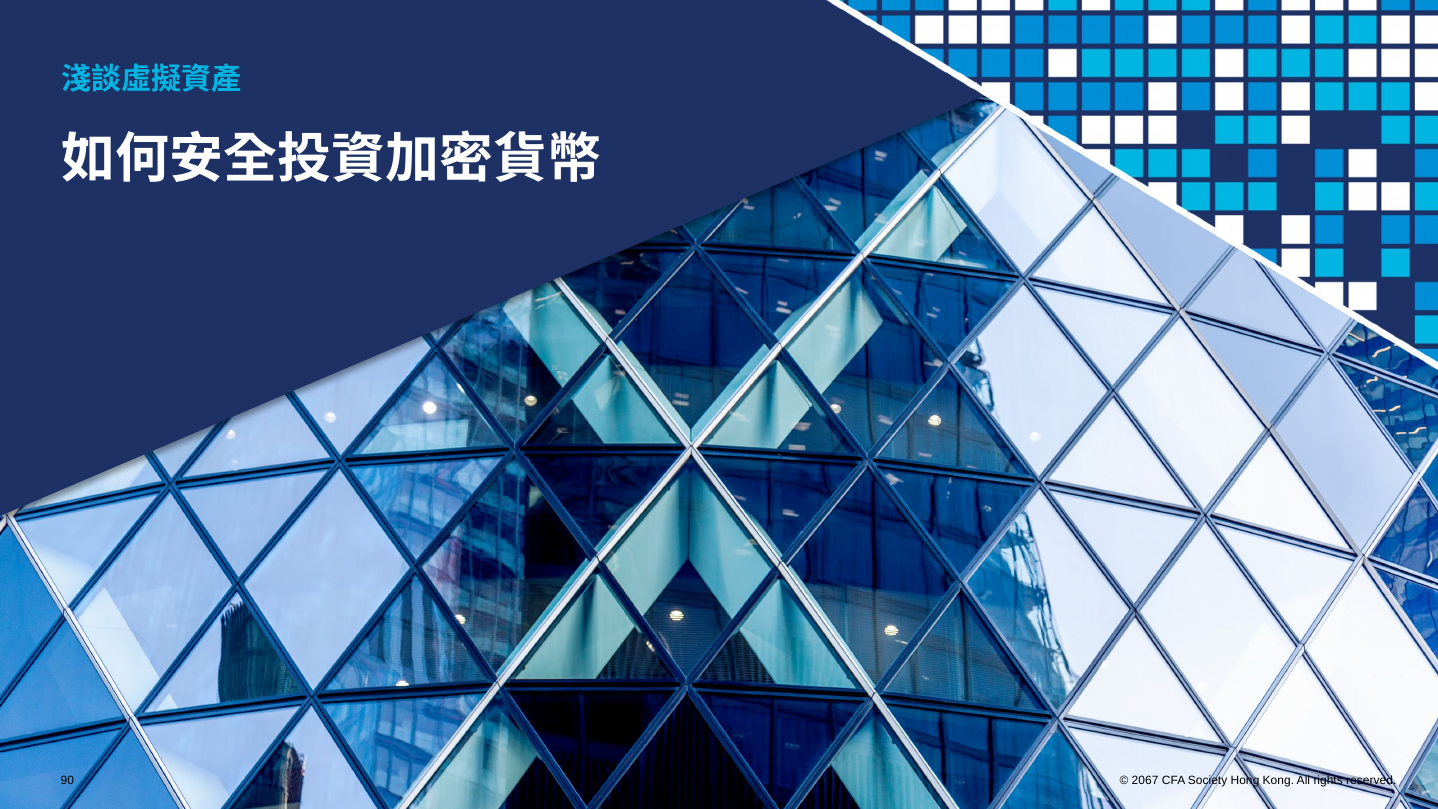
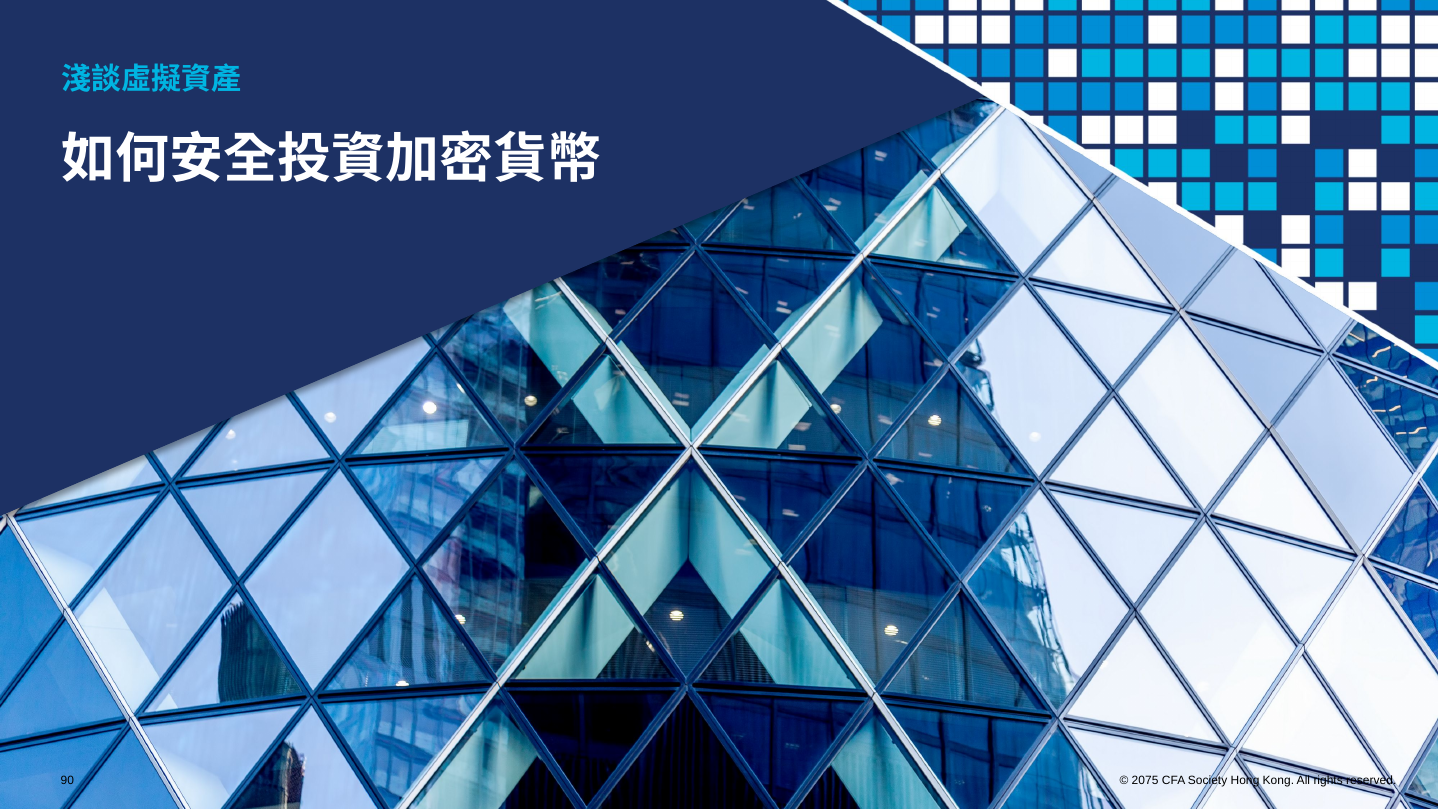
2067: 2067 -> 2075
